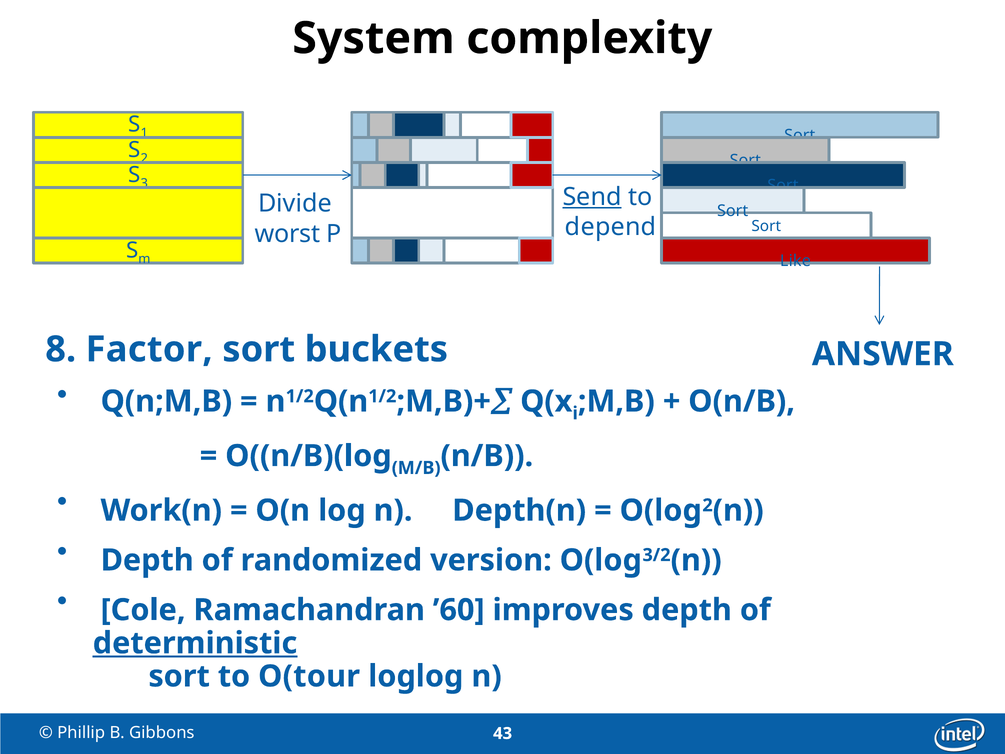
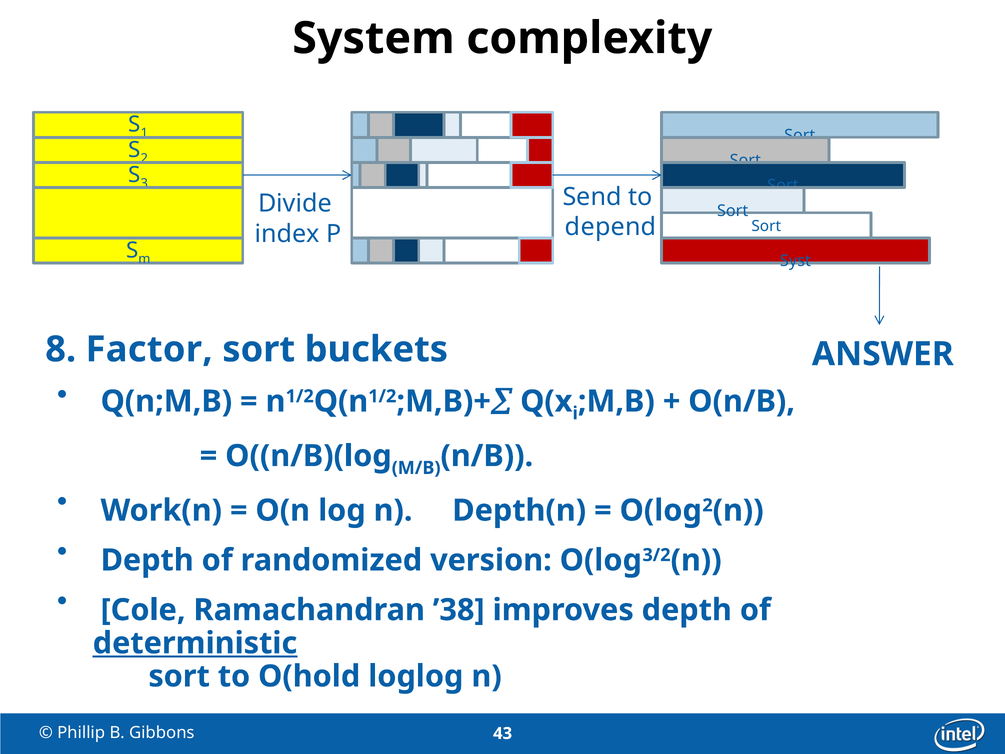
Send underline: present -> none
worst: worst -> index
Like: Like -> Syst
’60: ’60 -> ’38
O(tour: O(tour -> O(hold
